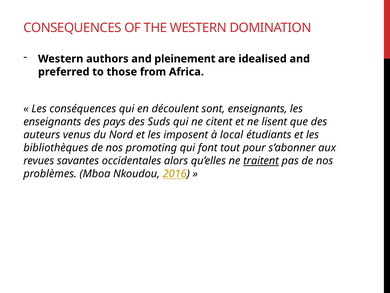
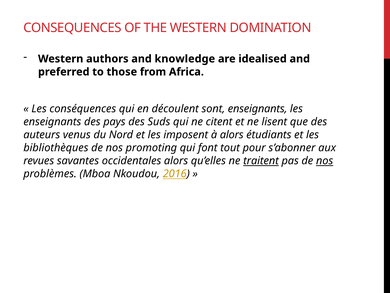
pleinement: pleinement -> knowledge
à local: local -> alors
nos at (325, 161) underline: none -> present
